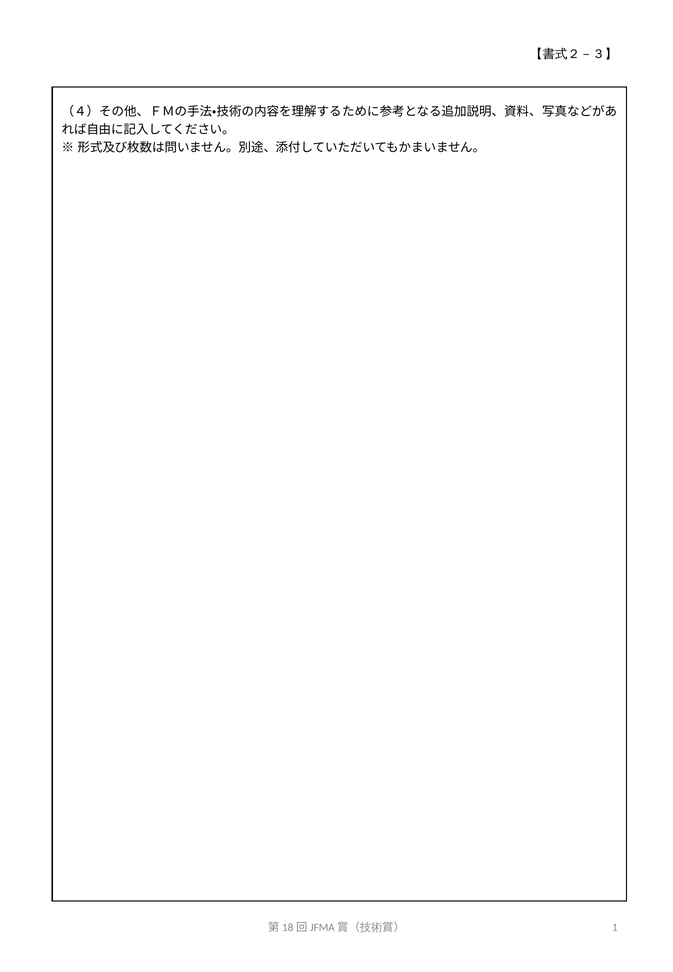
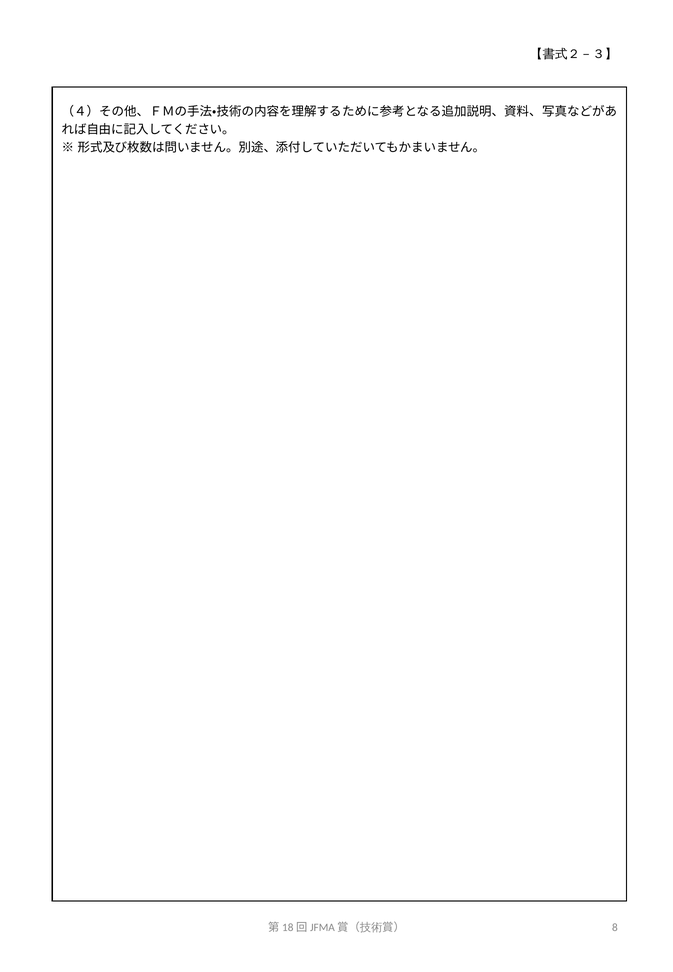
1: 1 -> 8
